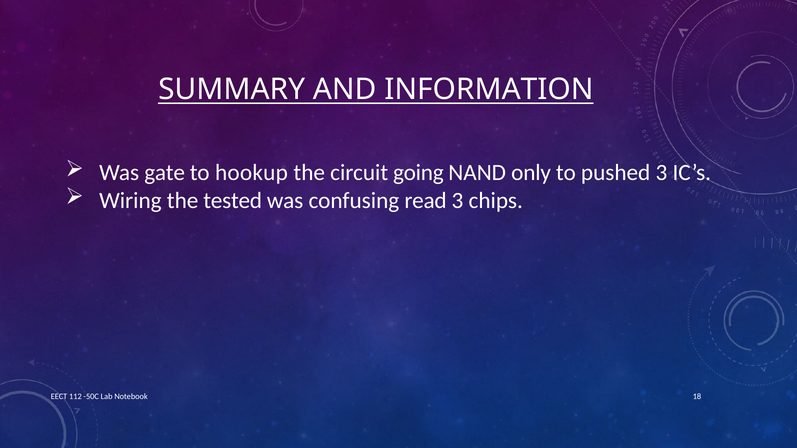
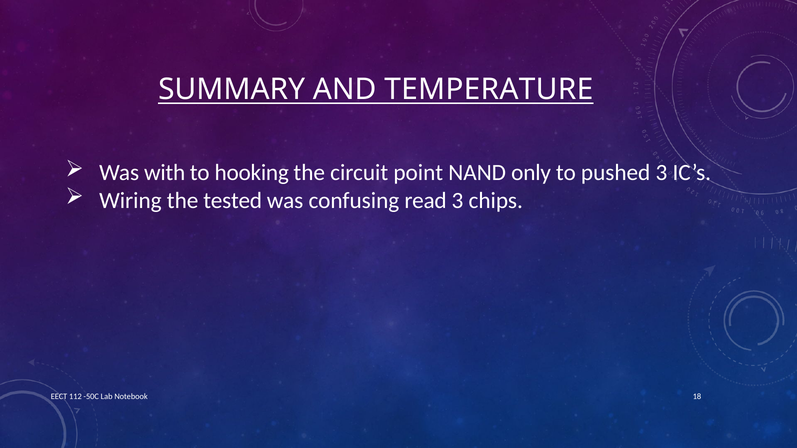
INFORMATION: INFORMATION -> TEMPERATURE
gate: gate -> with
hookup: hookup -> hooking
going: going -> point
